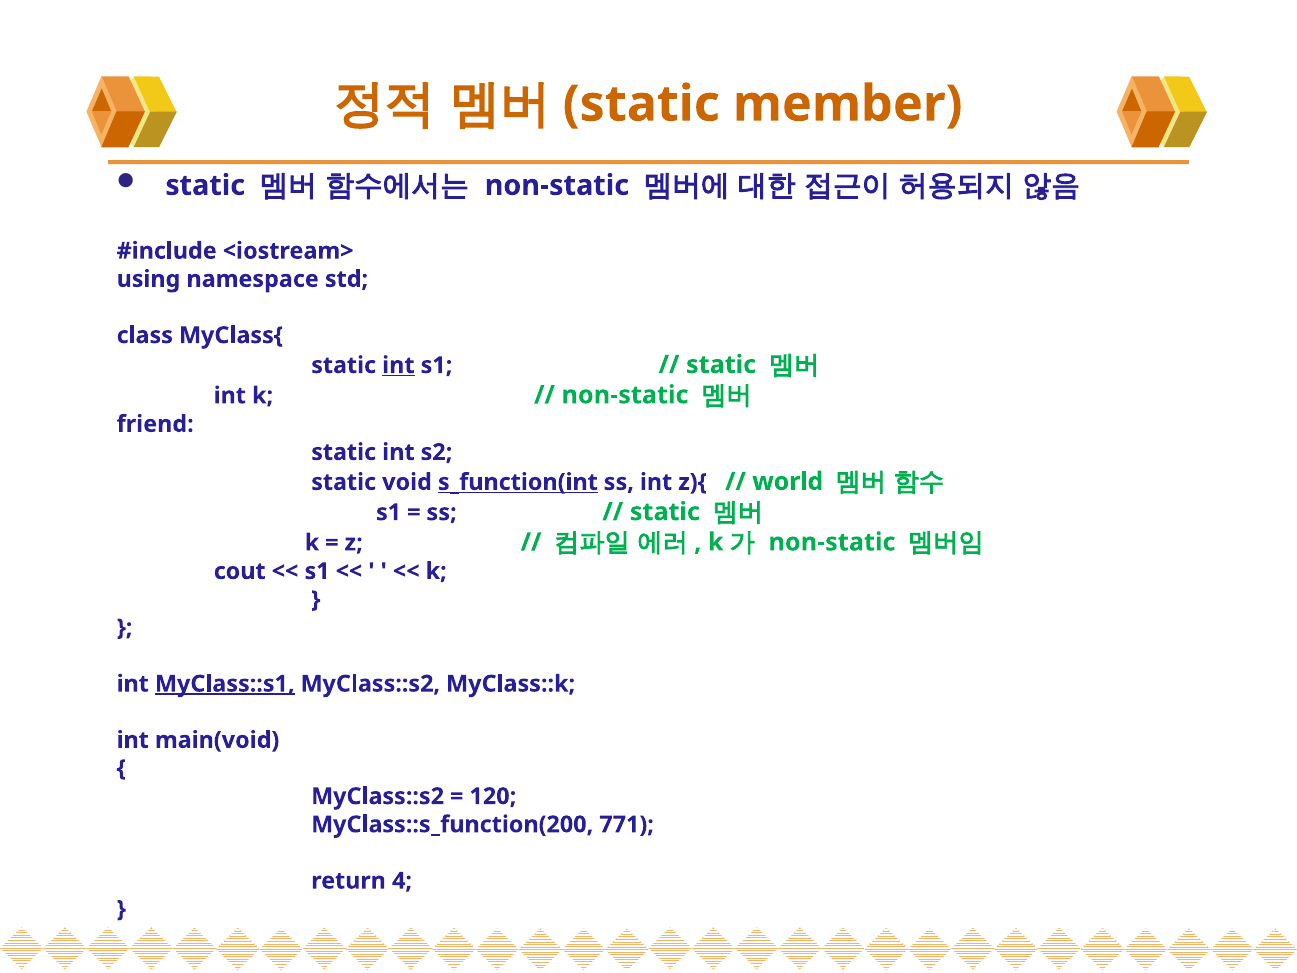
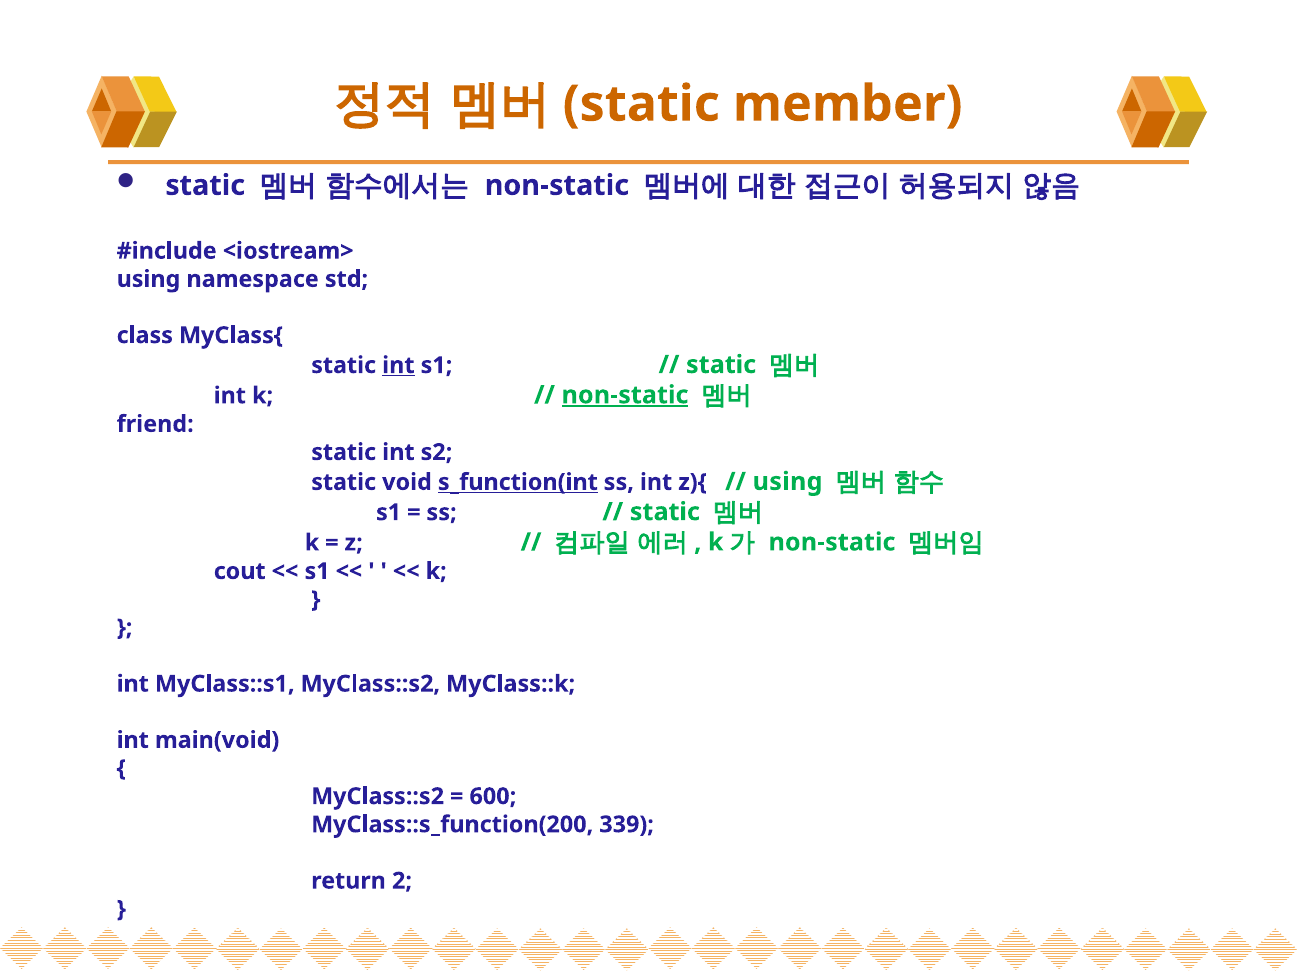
non-static at (625, 395) underline: none -> present
world at (788, 481): world -> using
MyClass::s1 underline: present -> none
120: 120 -> 600
771: 771 -> 339
4: 4 -> 2
